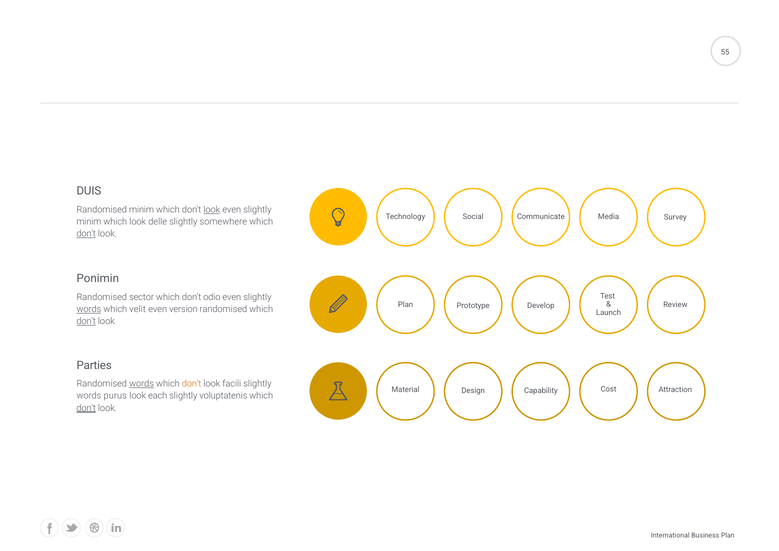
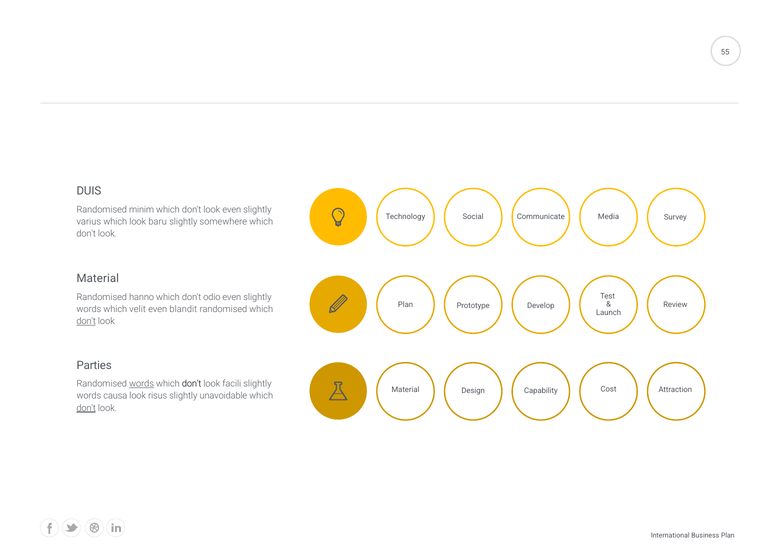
look at (212, 209) underline: present -> none
minim at (89, 222): minim -> varius
delle: delle -> baru
don't at (86, 234) underline: present -> none
Ponimin at (98, 278): Ponimin -> Material
sector: sector -> hanno
words at (89, 309) underline: present -> none
version: version -> blandit
don't at (192, 384) colour: orange -> black
purus: purus -> causa
each: each -> risus
voluptatenis: voluptatenis -> unavoidable
